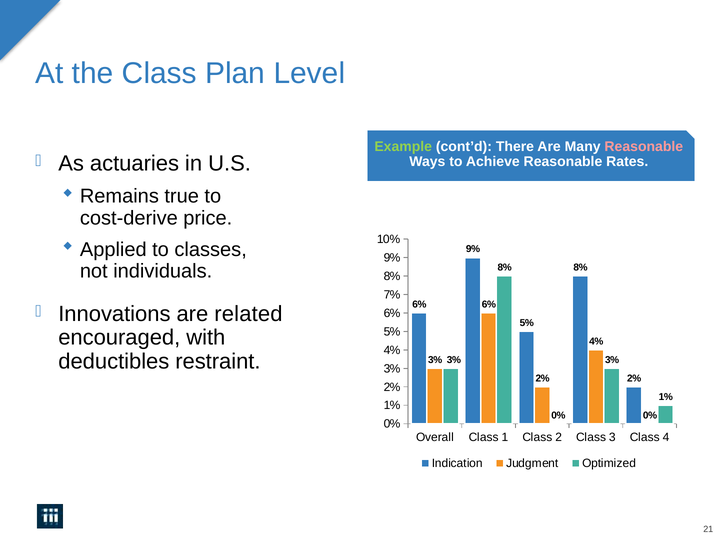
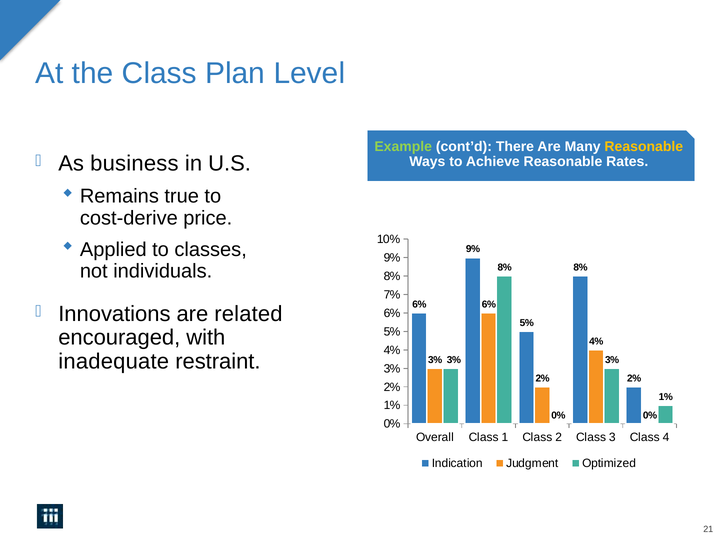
Reasonable at (644, 147) colour: pink -> yellow
actuaries: actuaries -> business
deductibles: deductibles -> inadequate
